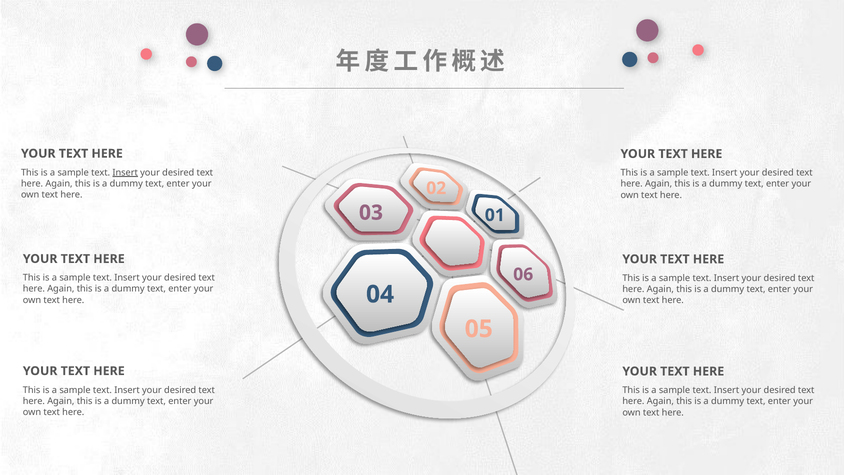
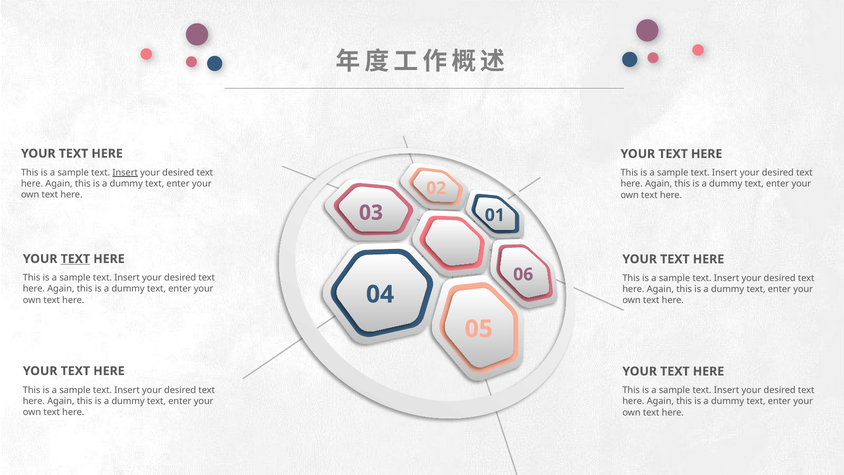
TEXT at (75, 259) underline: none -> present
